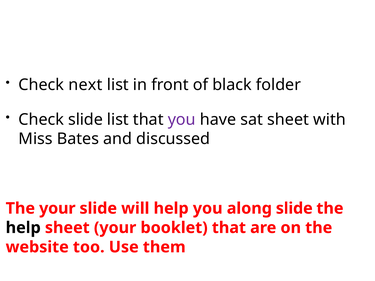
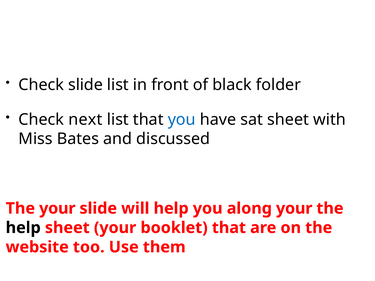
Check next: next -> slide
Check slide: slide -> next
you at (182, 120) colour: purple -> blue
along slide: slide -> your
